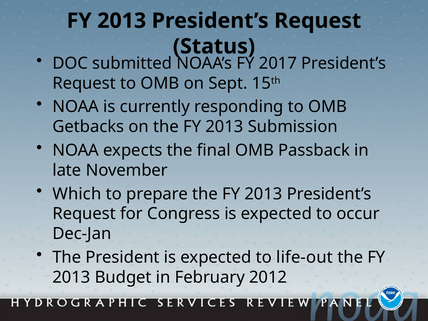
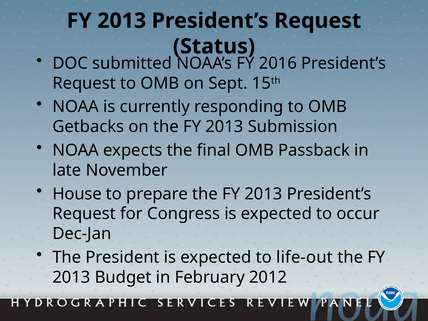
2017: 2017 -> 2016
Which: Which -> House
